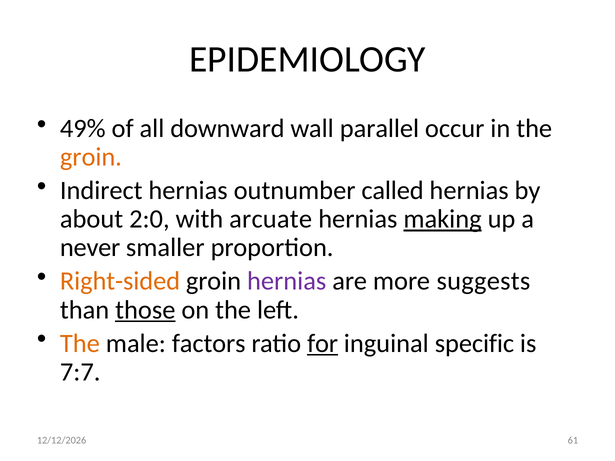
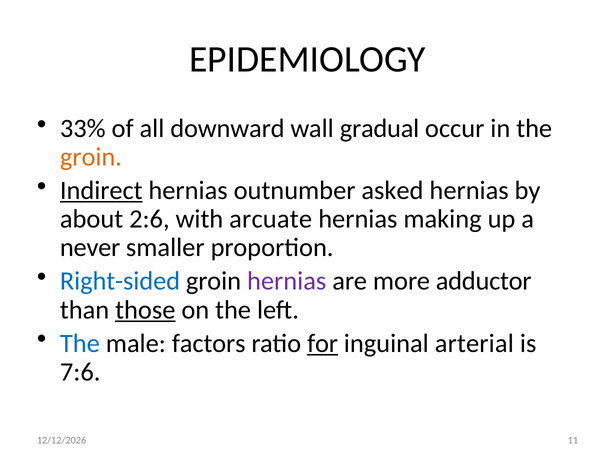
49%: 49% -> 33%
parallel: parallel -> gradual
Indirect underline: none -> present
called: called -> asked
2:0: 2:0 -> 2:6
making underline: present -> none
Right-sided colour: orange -> blue
suggests: suggests -> adductor
The at (80, 344) colour: orange -> blue
specific: specific -> arterial
7:7: 7:7 -> 7:6
61: 61 -> 11
